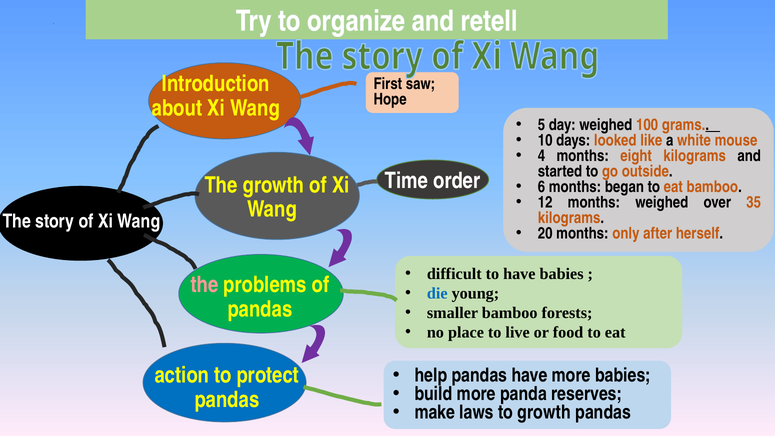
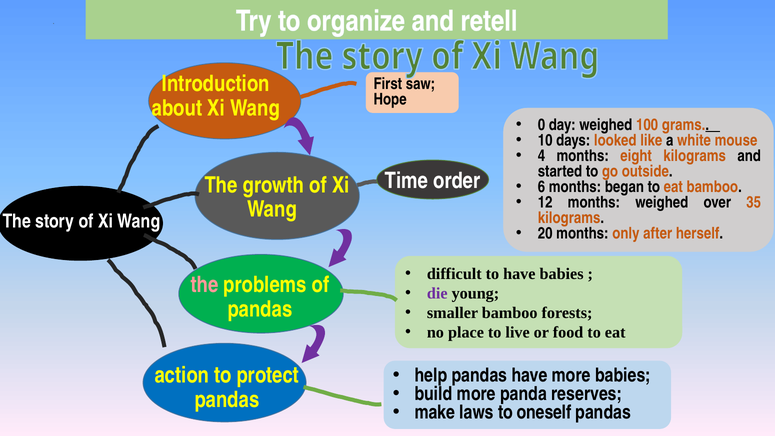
5: 5 -> 0
die colour: blue -> purple
to growth: growth -> oneself
